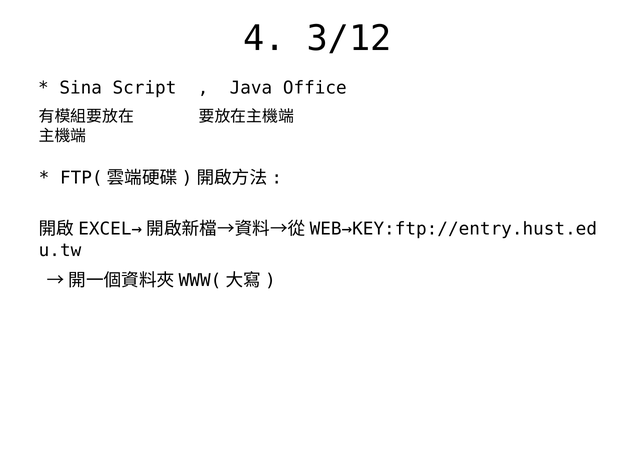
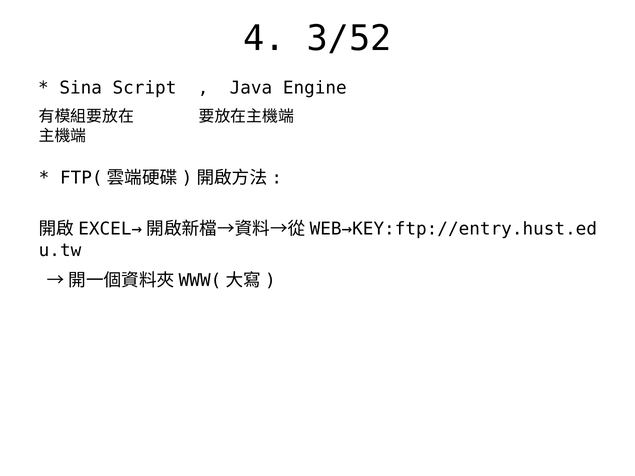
3/12: 3/12 -> 3/52
Office: Office -> Engine
